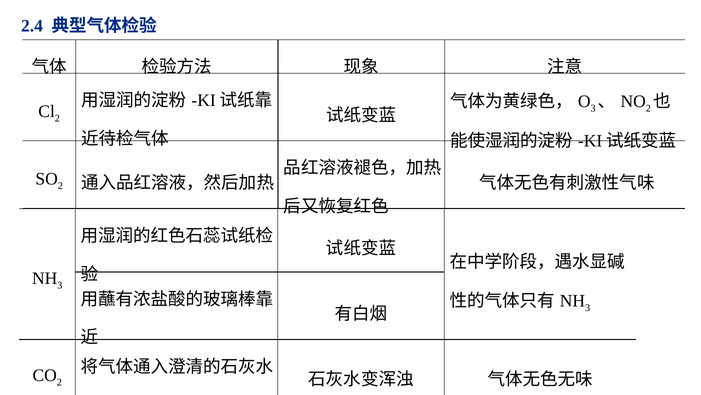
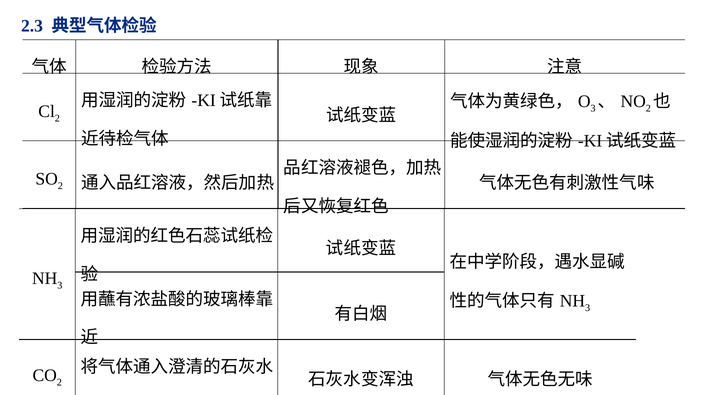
2.4: 2.4 -> 2.3
